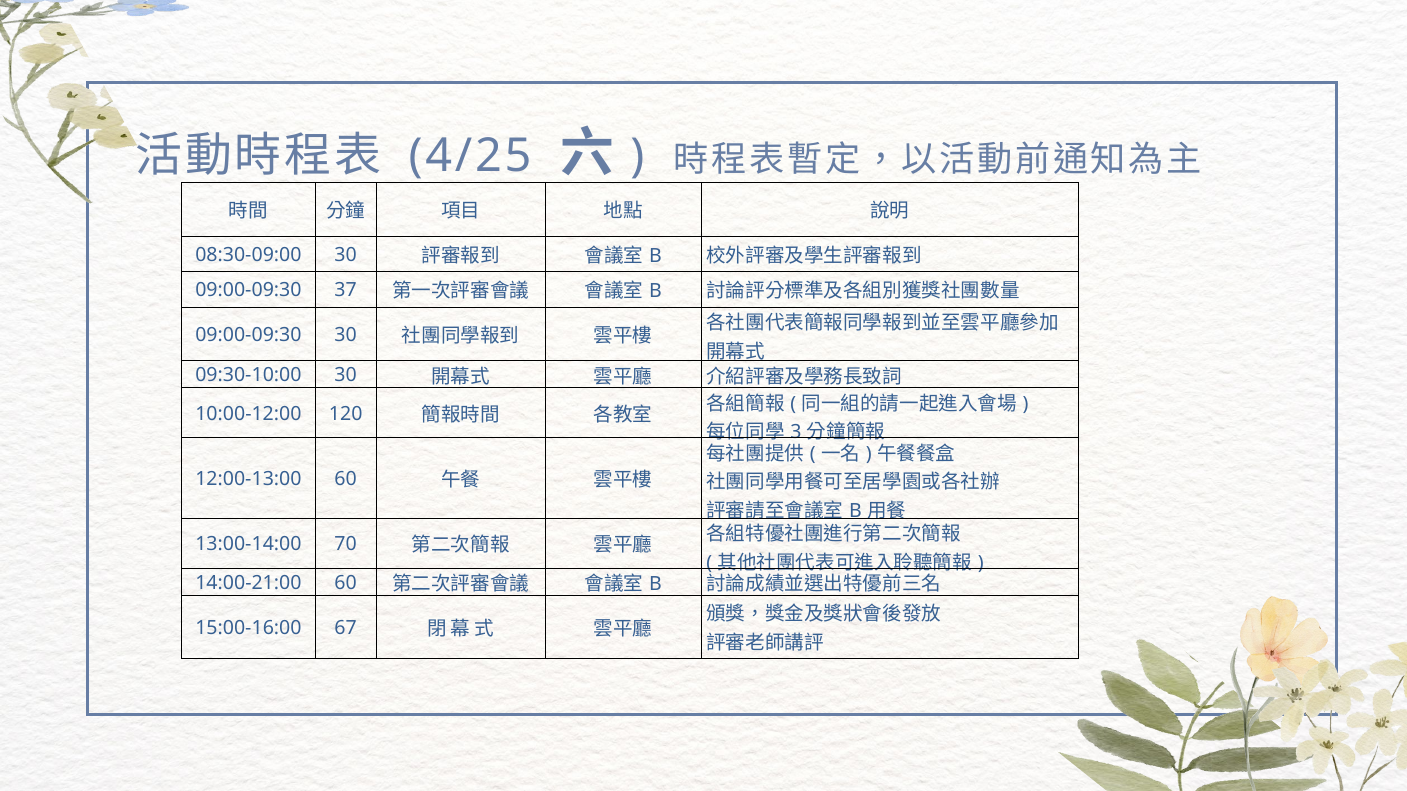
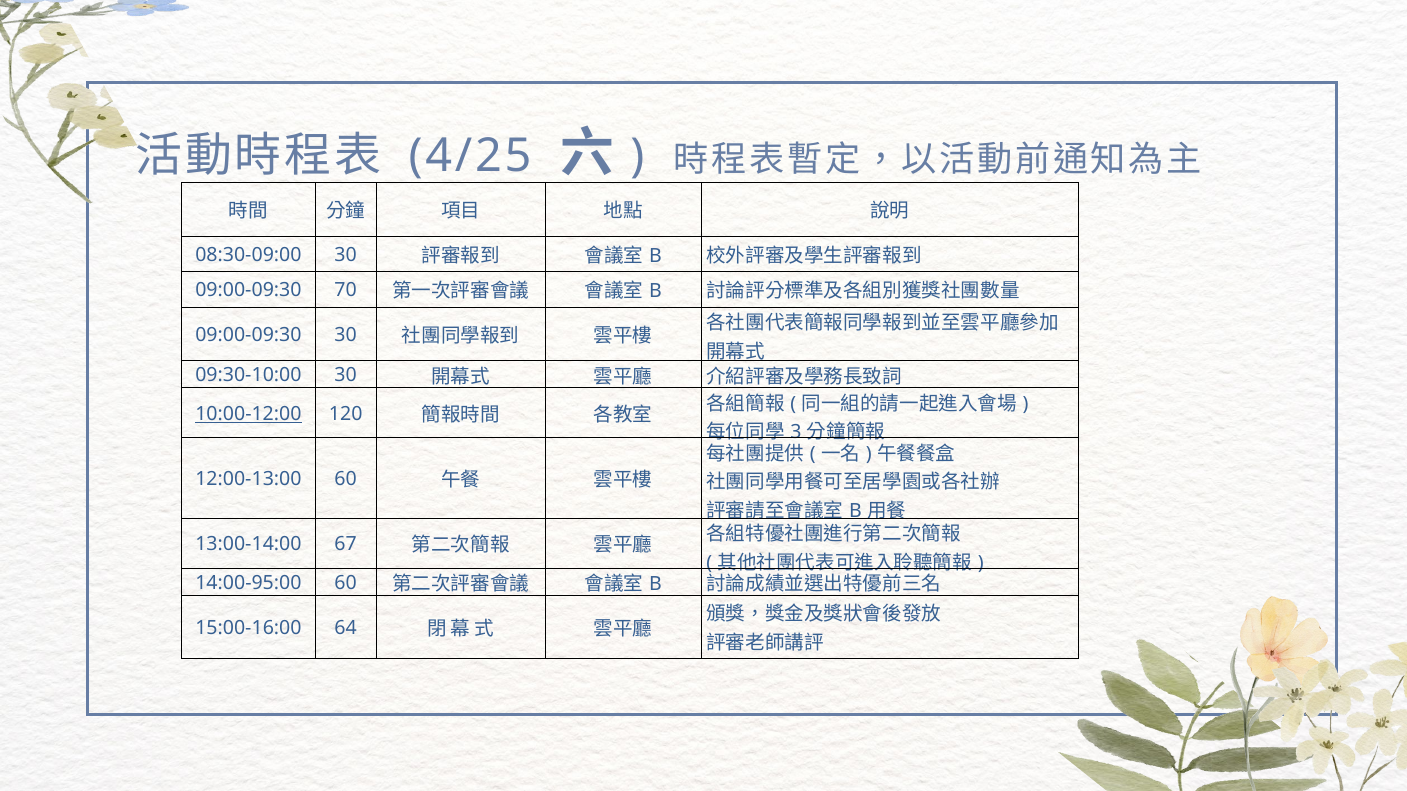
37: 37 -> 70
10:00-12:00 underline: none -> present
70: 70 -> 67
14:00-21:00: 14:00-21:00 -> 14:00-95:00
67: 67 -> 64
